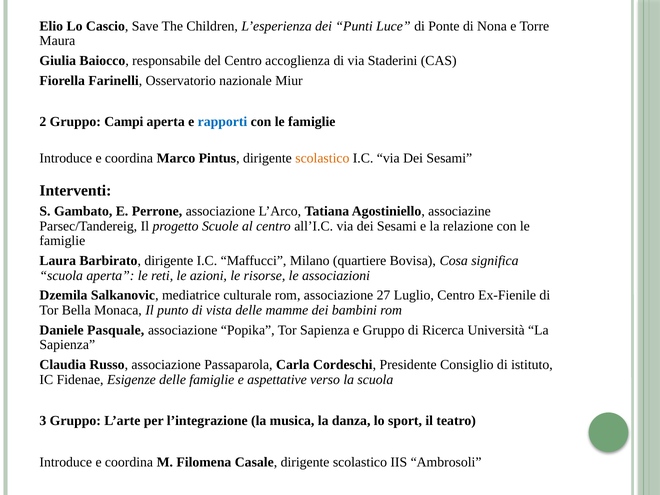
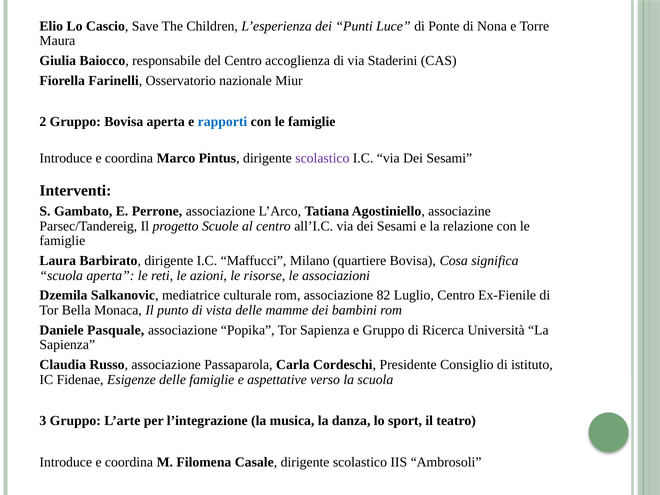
Gruppo Campi: Campi -> Bovisa
scolastico at (322, 158) colour: orange -> purple
27: 27 -> 82
